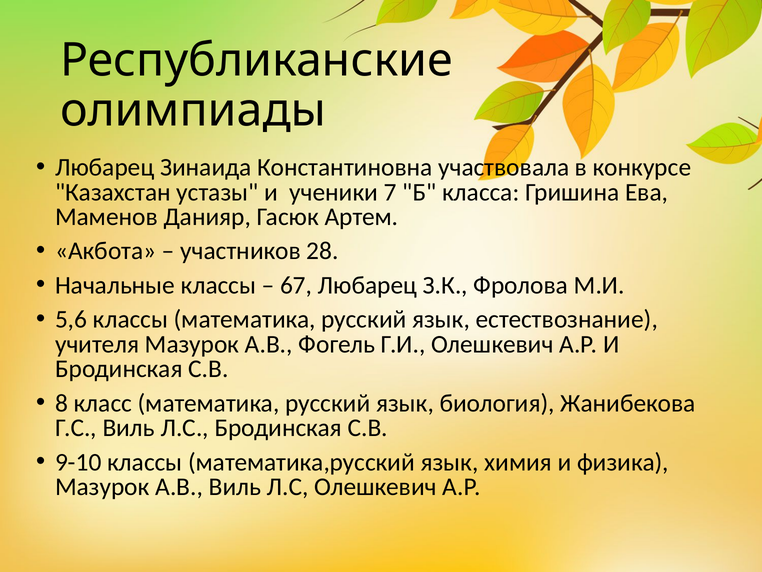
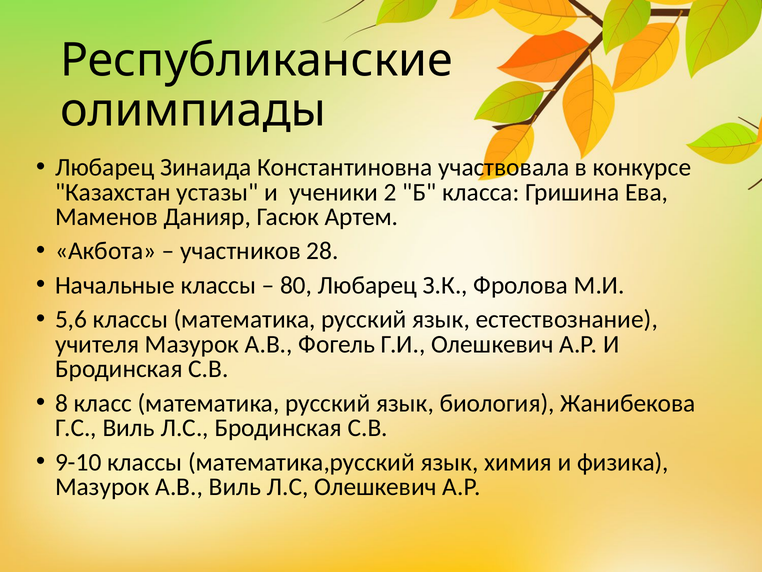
7: 7 -> 2
67: 67 -> 80
